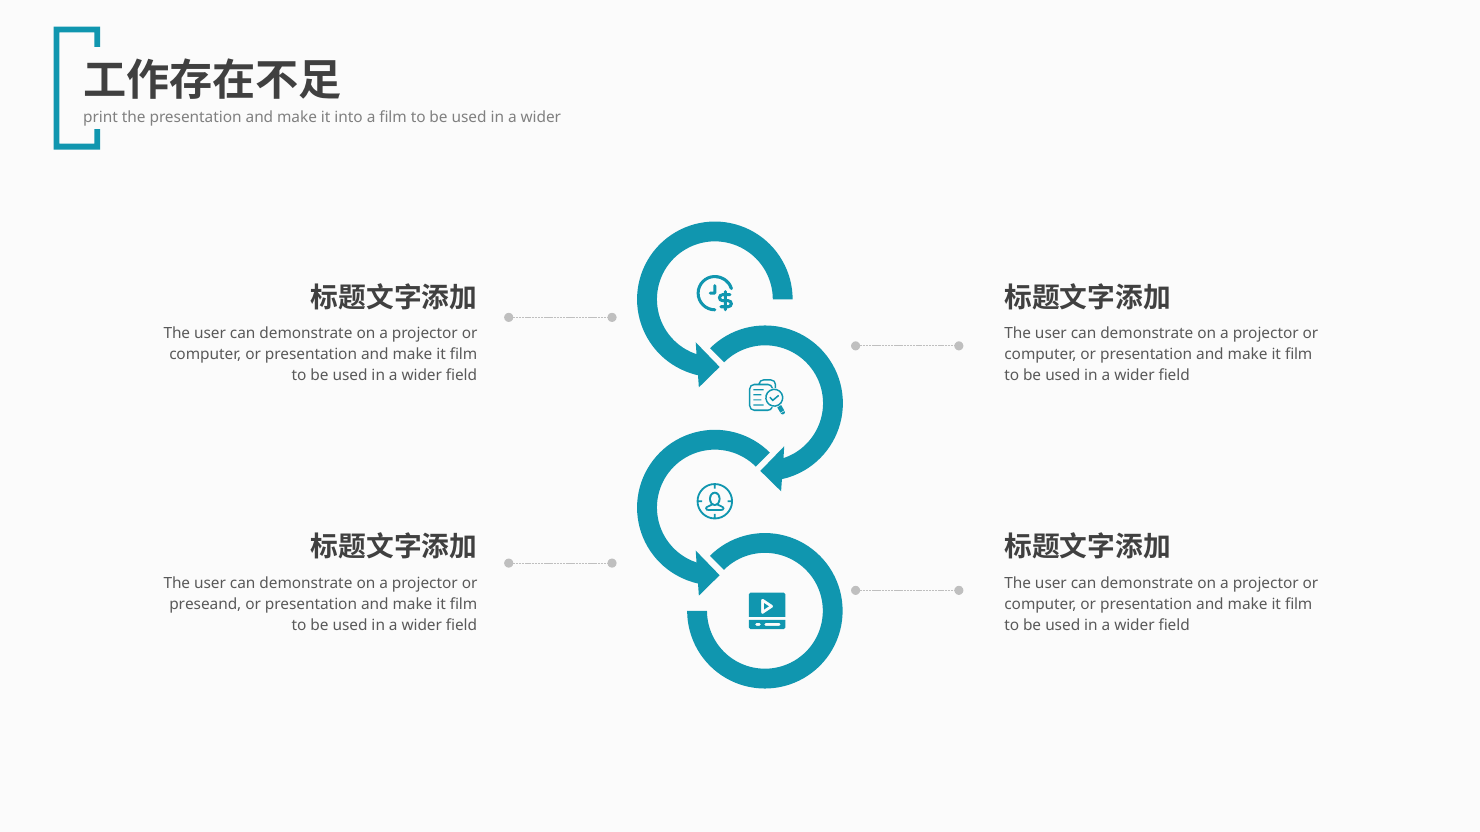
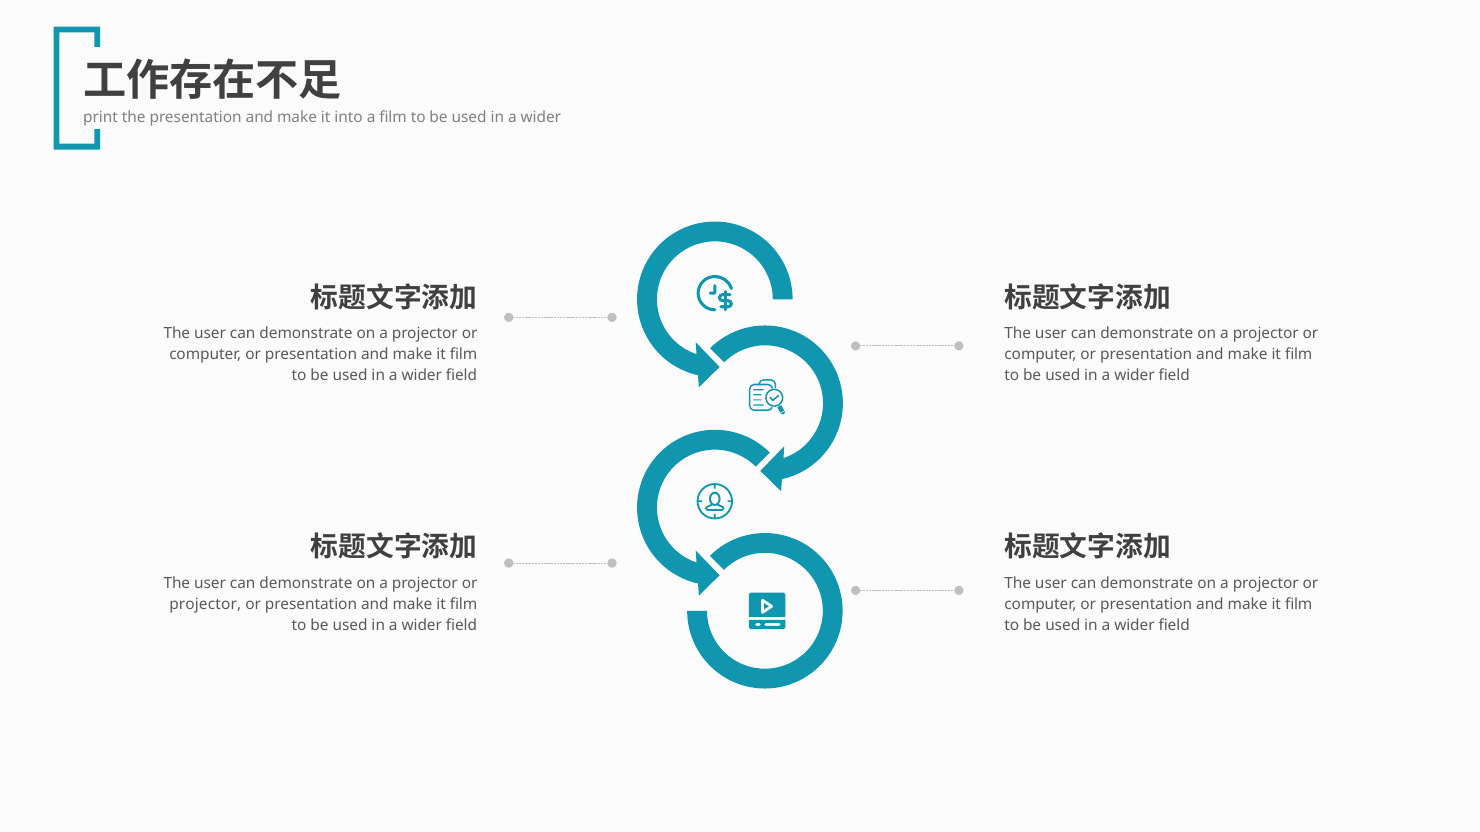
preseand at (205, 604): preseand -> projector
